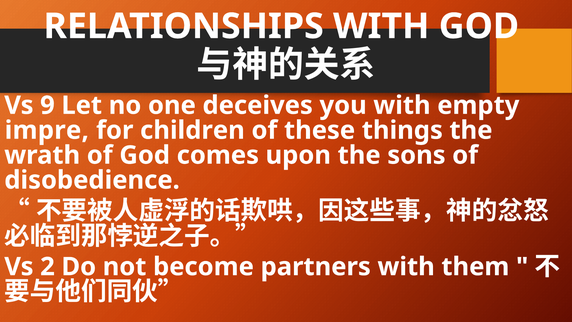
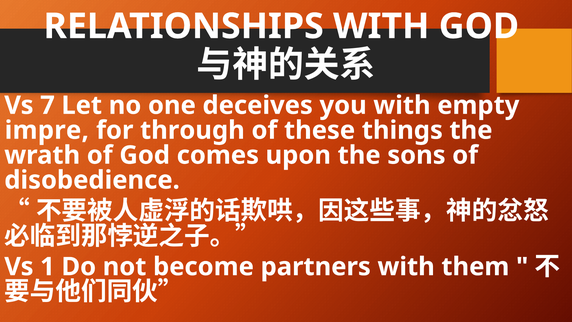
9: 9 -> 7
children: children -> through
2: 2 -> 1
